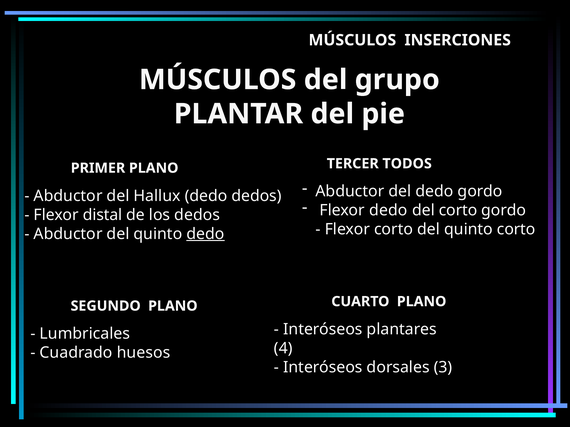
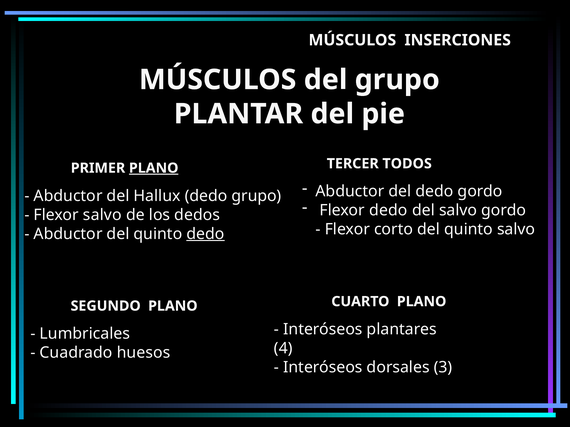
PLANO at (154, 168) underline: none -> present
dedo dedos: dedos -> grupo
del corto: corto -> salvo
Flexor distal: distal -> salvo
quinto corto: corto -> salvo
